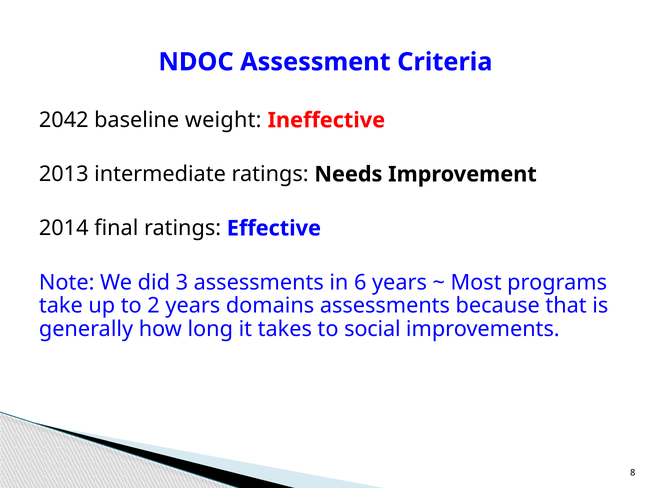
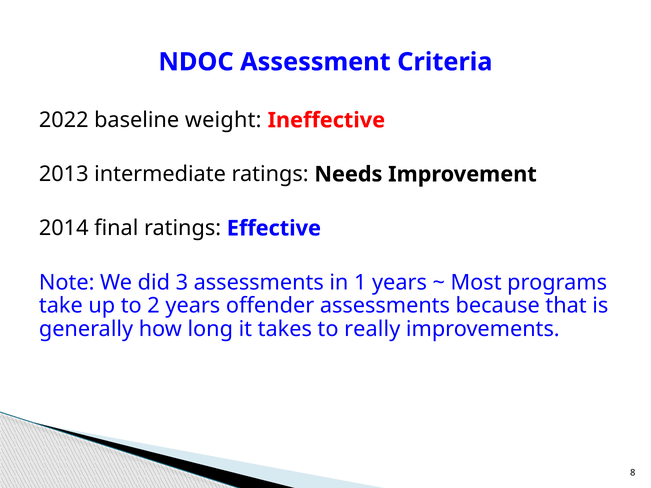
2042: 2042 -> 2022
6: 6 -> 1
domains: domains -> offender
social: social -> really
